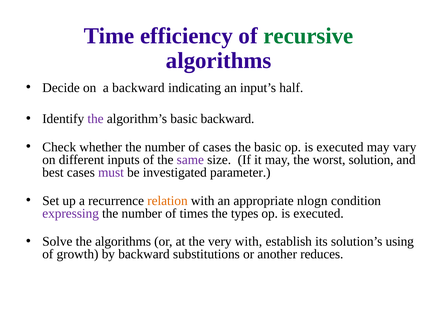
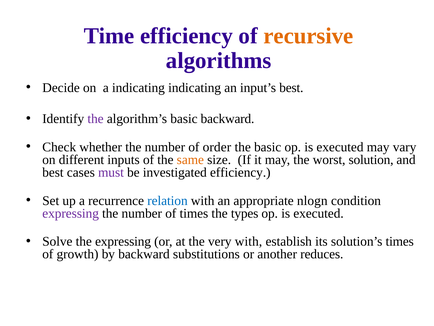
recursive colour: green -> orange
a backward: backward -> indicating
input’s half: half -> best
of cases: cases -> order
same colour: purple -> orange
investigated parameter: parameter -> efficiency
relation colour: orange -> blue
the algorithms: algorithms -> expressing
solution’s using: using -> times
